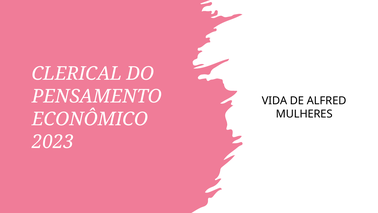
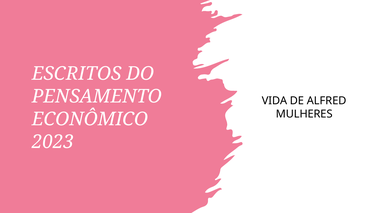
CLERICAL: CLERICAL -> ESCRITOS
